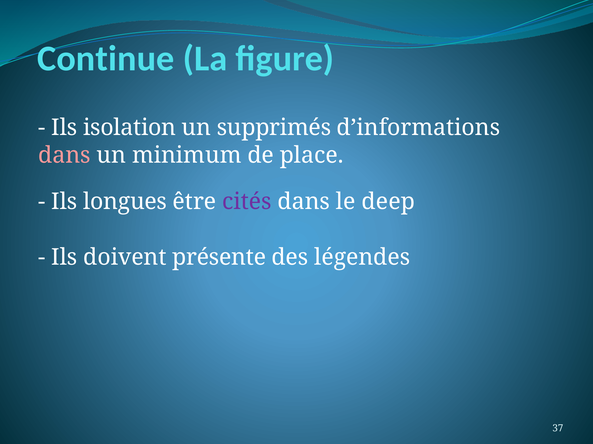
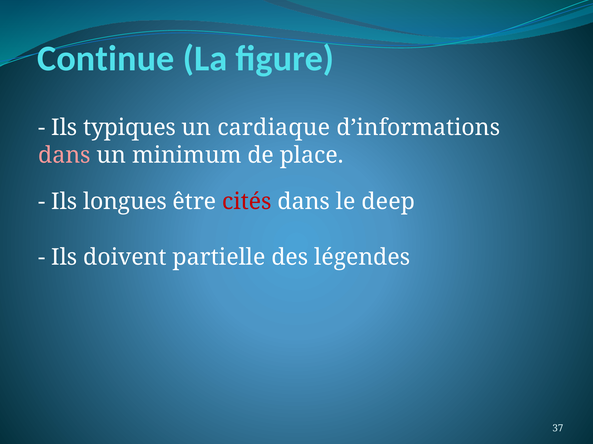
isolation: isolation -> typiques
supprimés: supprimés -> cardiaque
cités colour: purple -> red
présente: présente -> partielle
